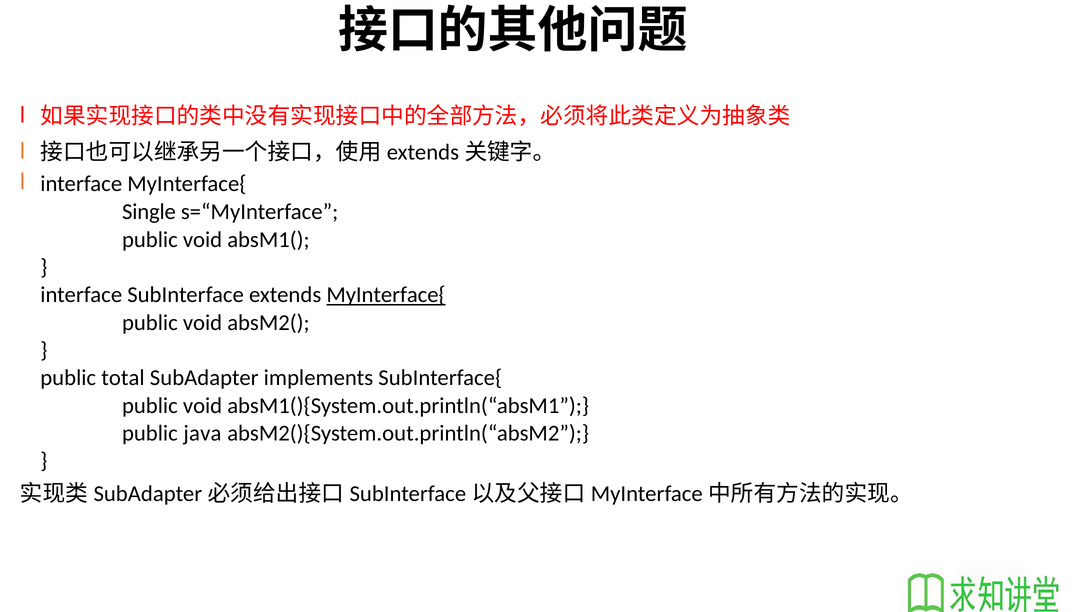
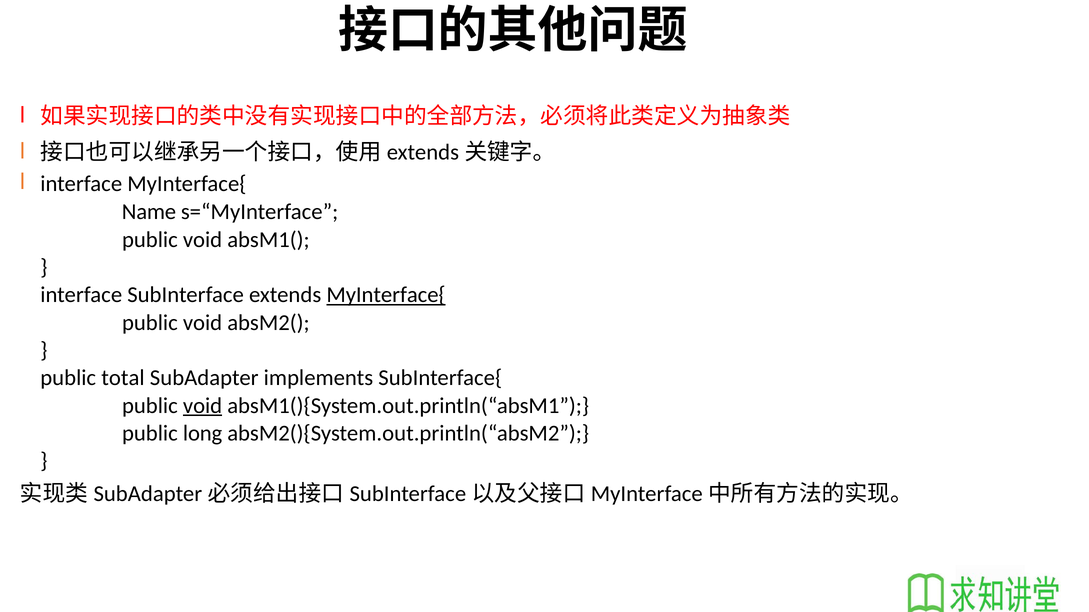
Single: Single -> Name
void at (203, 406) underline: none -> present
java: java -> long
